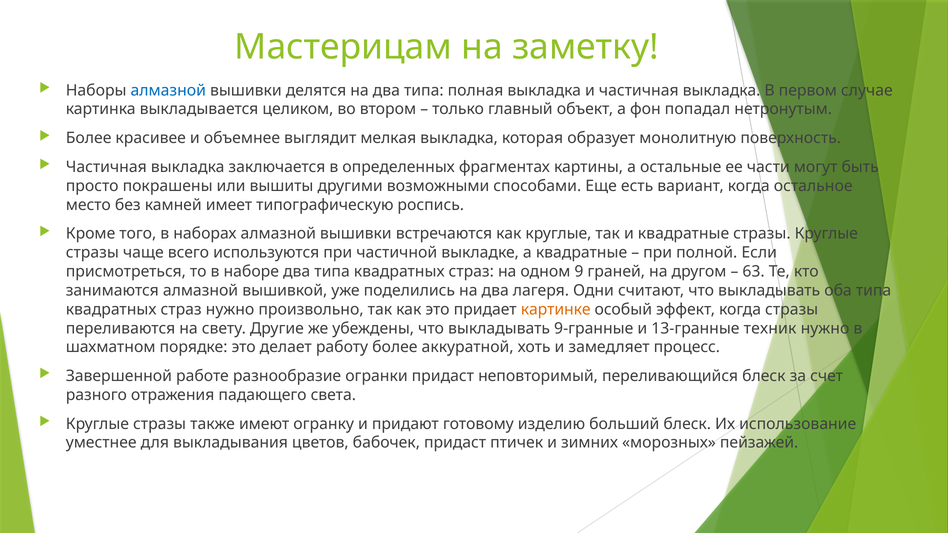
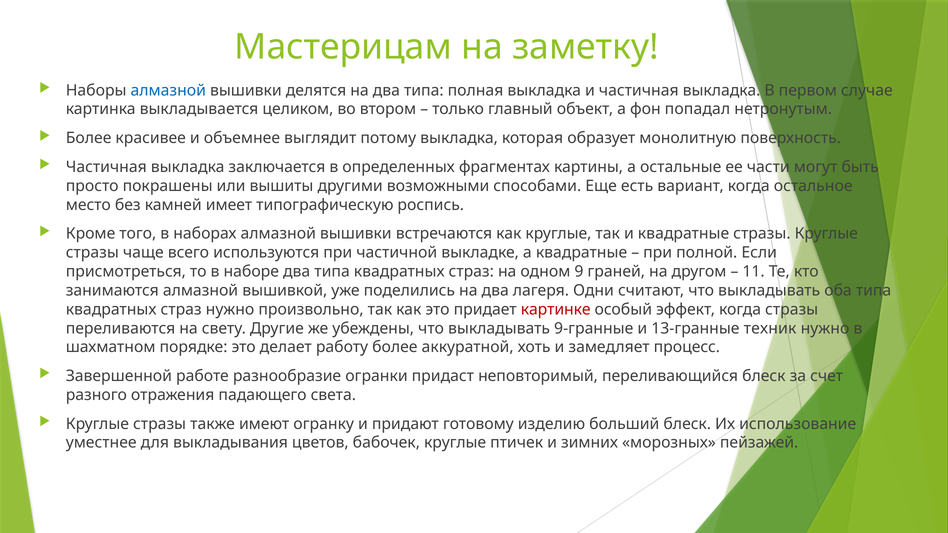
мелкая: мелкая -> потому
63: 63 -> 11
картинке colour: orange -> red
бабочек придаст: придаст -> круглые
